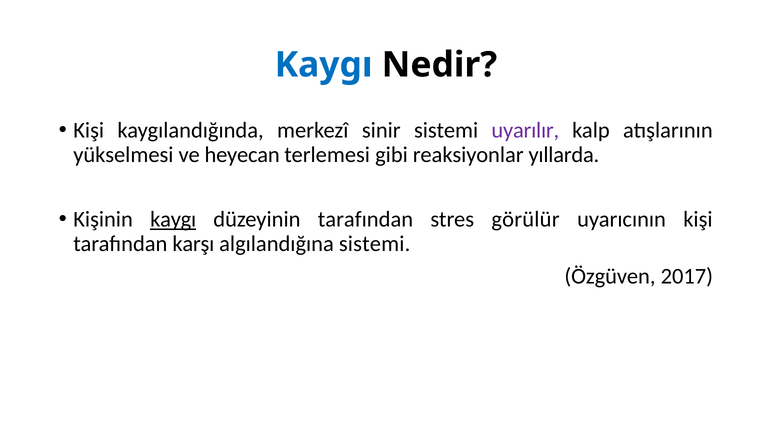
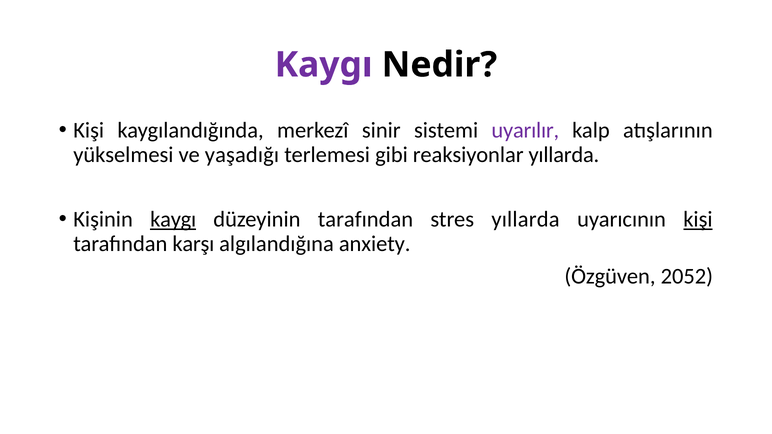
Kaygı at (324, 65) colour: blue -> purple
heyecan: heyecan -> yaşadığı
stres görülür: görülür -> yıllarda
kişi at (698, 220) underline: none -> present
algılandığına sistemi: sistemi -> anxiety
2017: 2017 -> 2052
